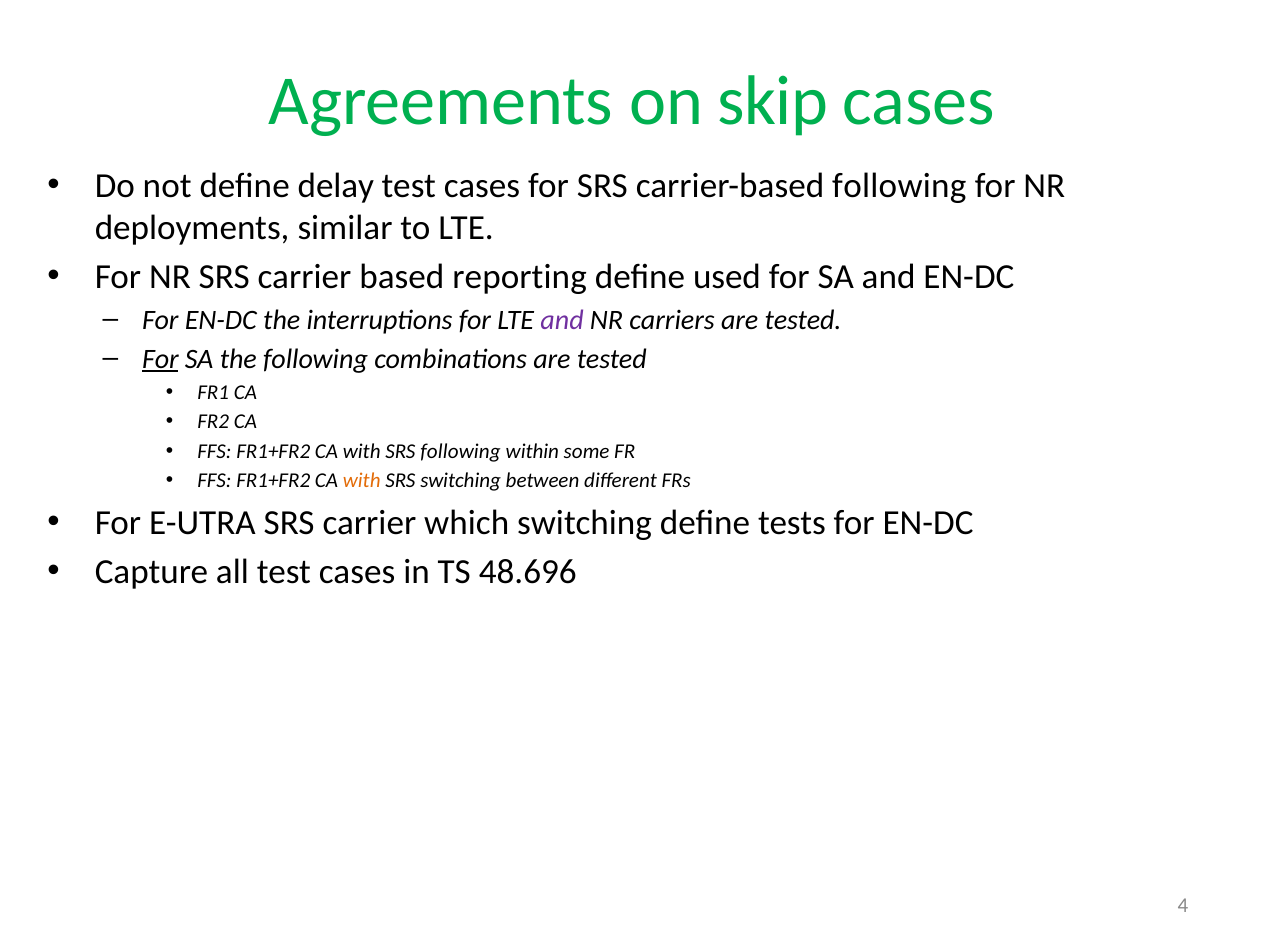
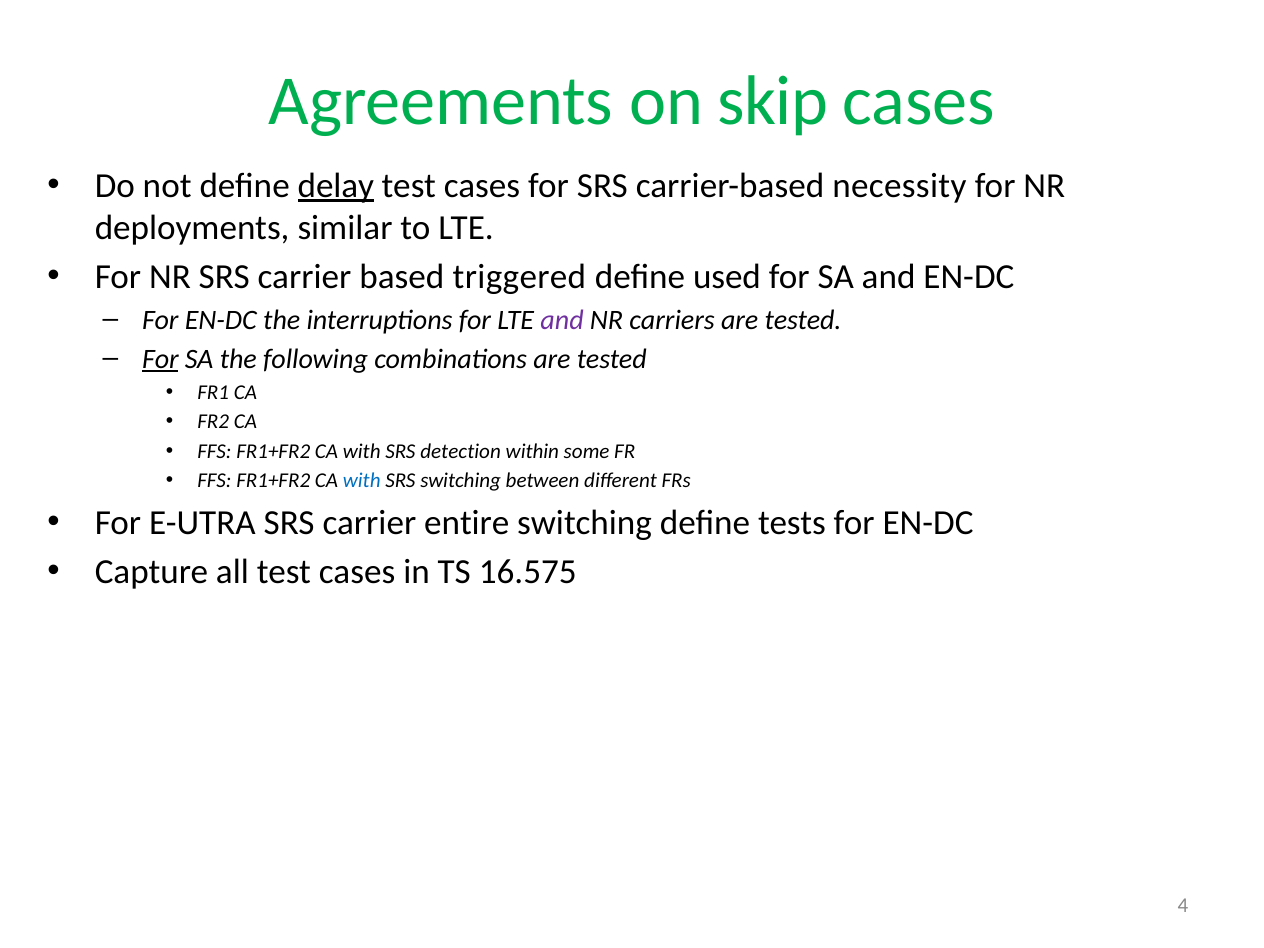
delay underline: none -> present
carrier-based following: following -> necessity
reporting: reporting -> triggered
SRS following: following -> detection
with at (362, 481) colour: orange -> blue
which: which -> entire
48.696: 48.696 -> 16.575
